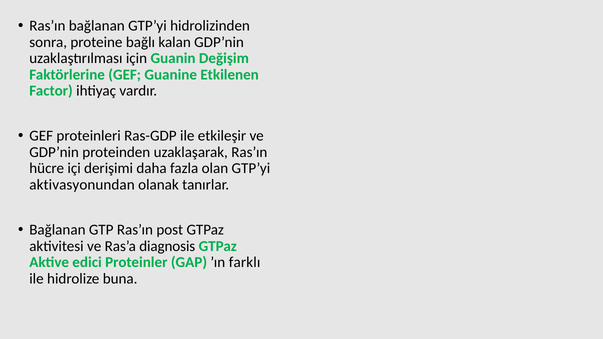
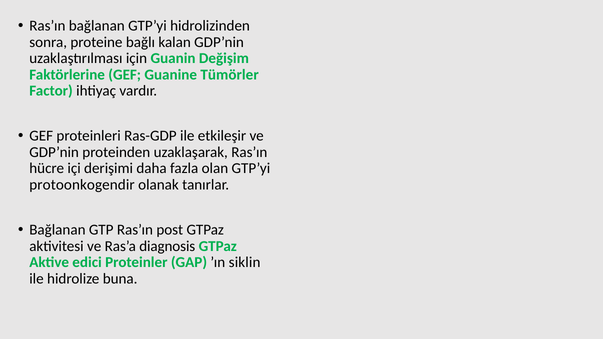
Etkilenen: Etkilenen -> Tümörler
aktivasyonundan: aktivasyonundan -> protoonkogendir
farklı: farklı -> siklin
